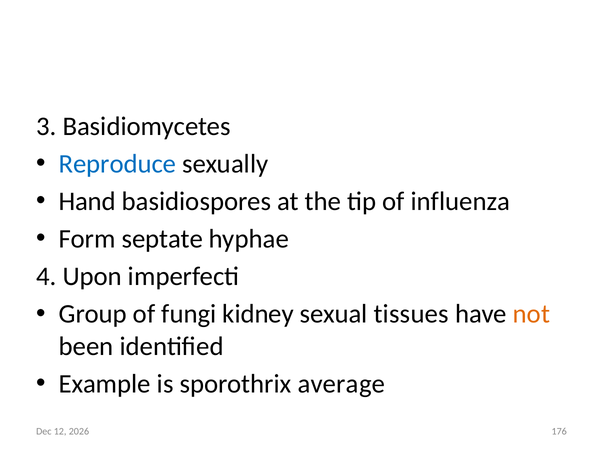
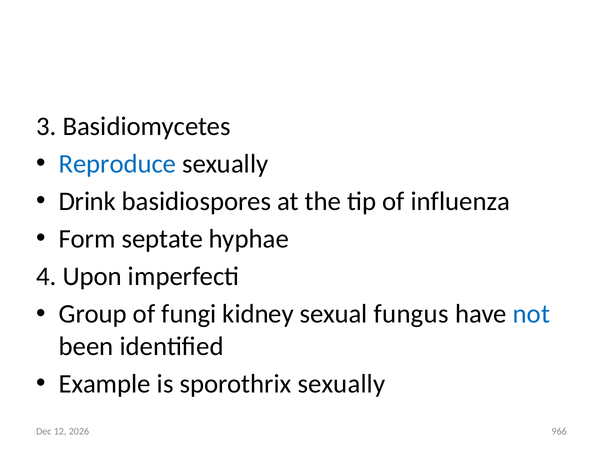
Hand: Hand -> Drink
tissues: tissues -> fungus
not colour: orange -> blue
sporothrix average: average -> sexually
176: 176 -> 966
